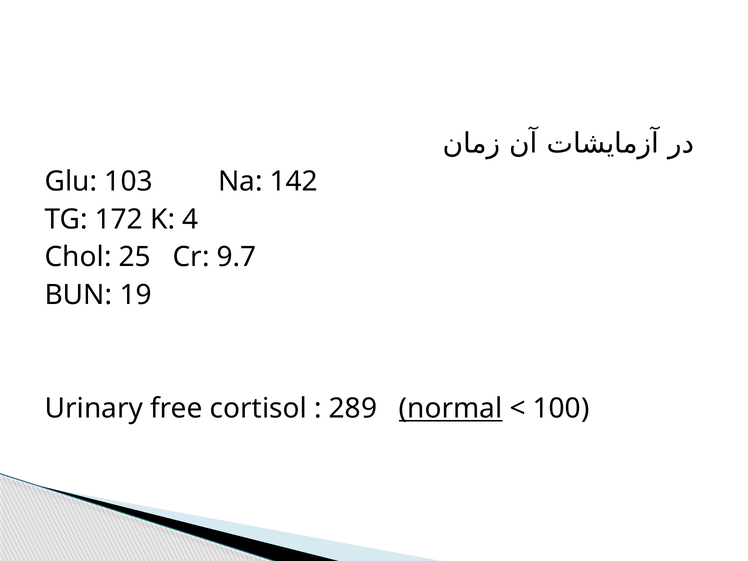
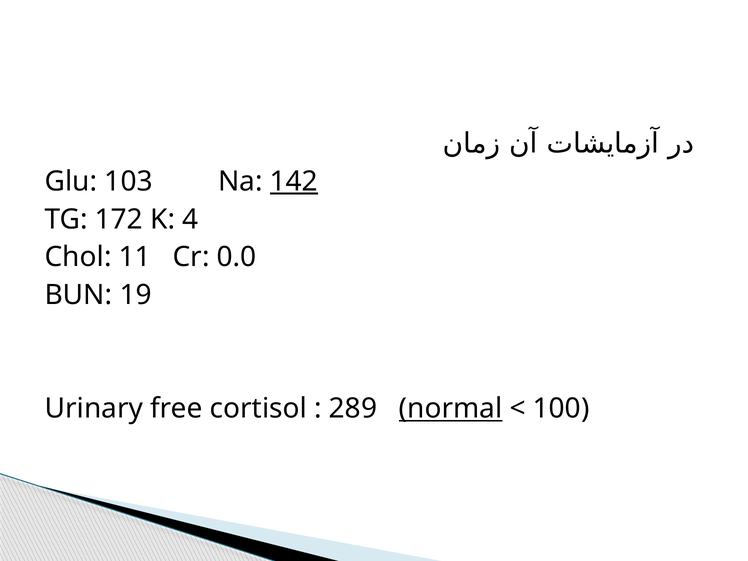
142 underline: none -> present
25: 25 -> 11
9.7: 9.7 -> 0.0
